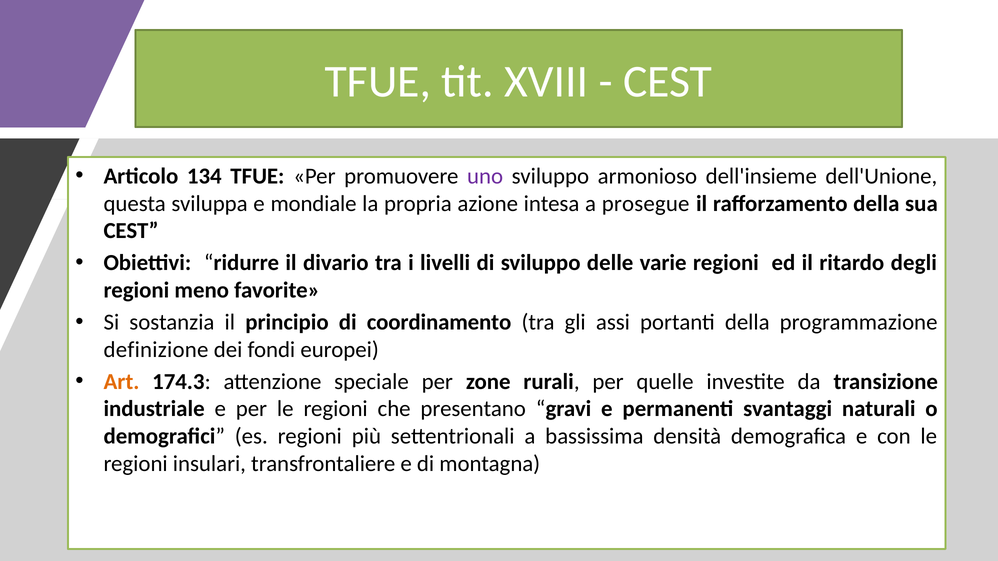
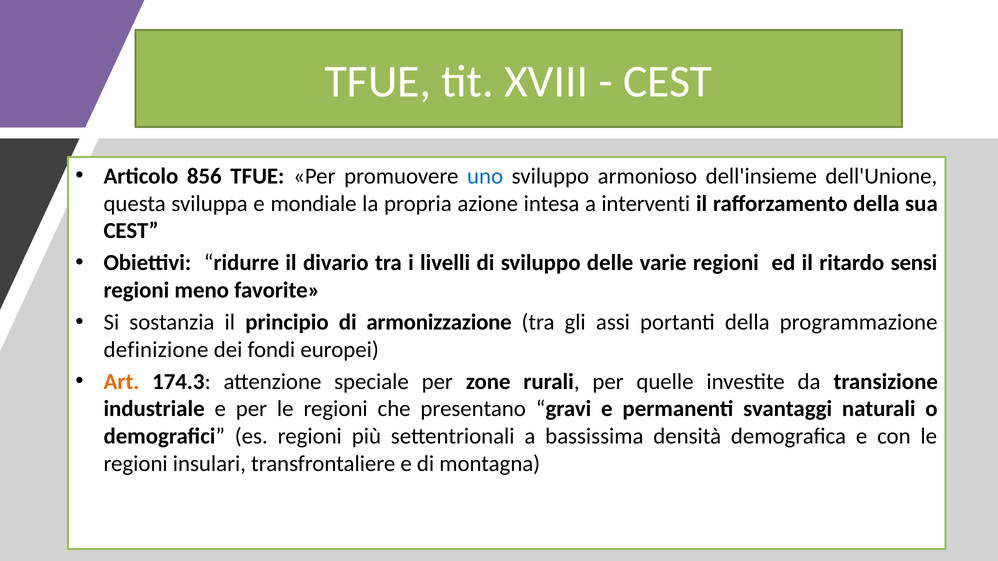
134: 134 -> 856
uno colour: purple -> blue
prosegue: prosegue -> interventi
degli: degli -> sensi
coordinamento: coordinamento -> armonizzazione
